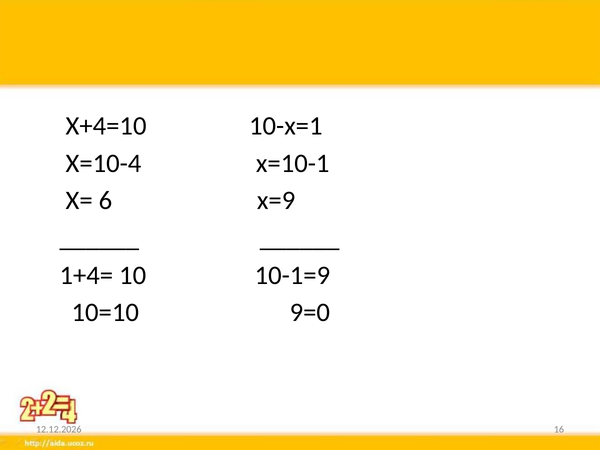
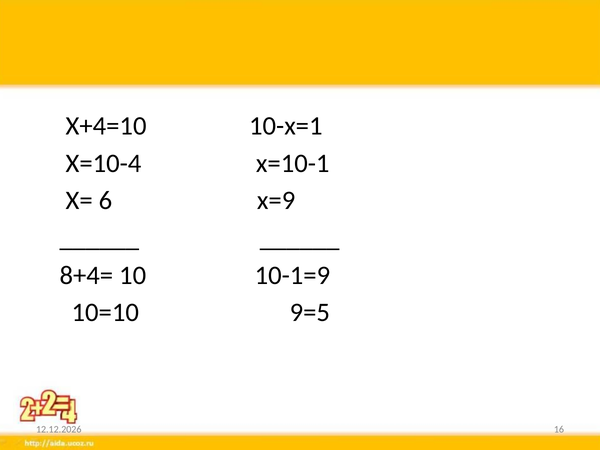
1+4=: 1+4= -> 8+4=
9=0: 9=0 -> 9=5
